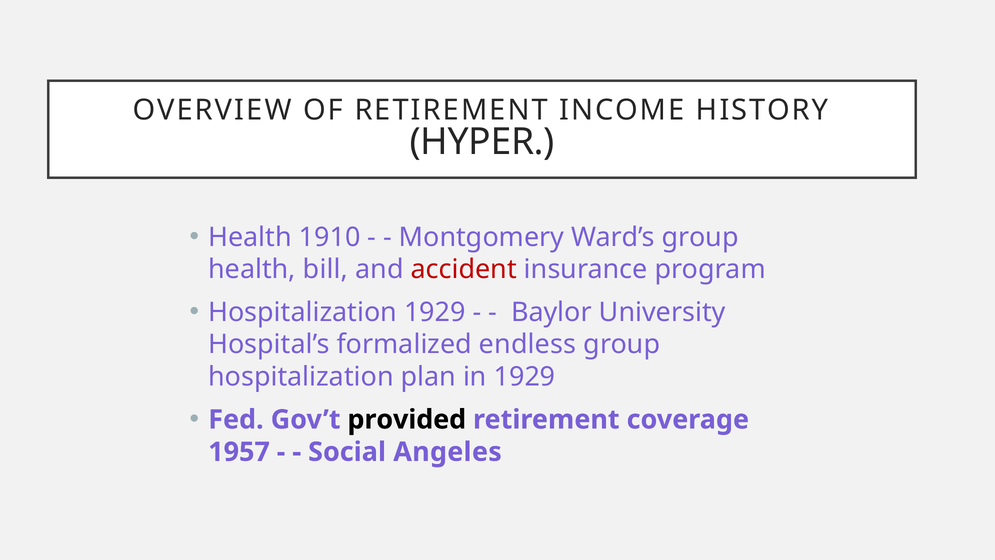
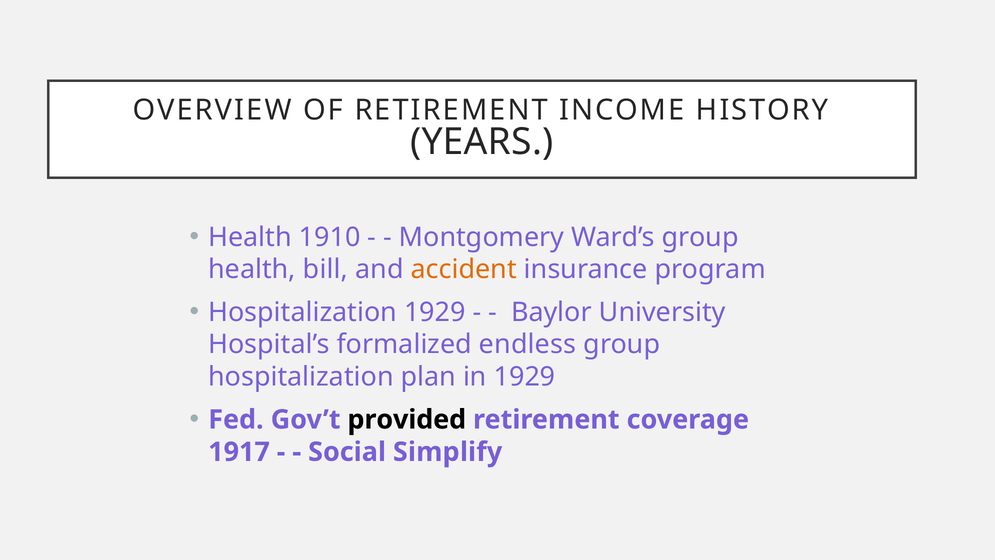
HYPER: HYPER -> YEARS
accident colour: red -> orange
1957: 1957 -> 1917
Angeles: Angeles -> Simplify
